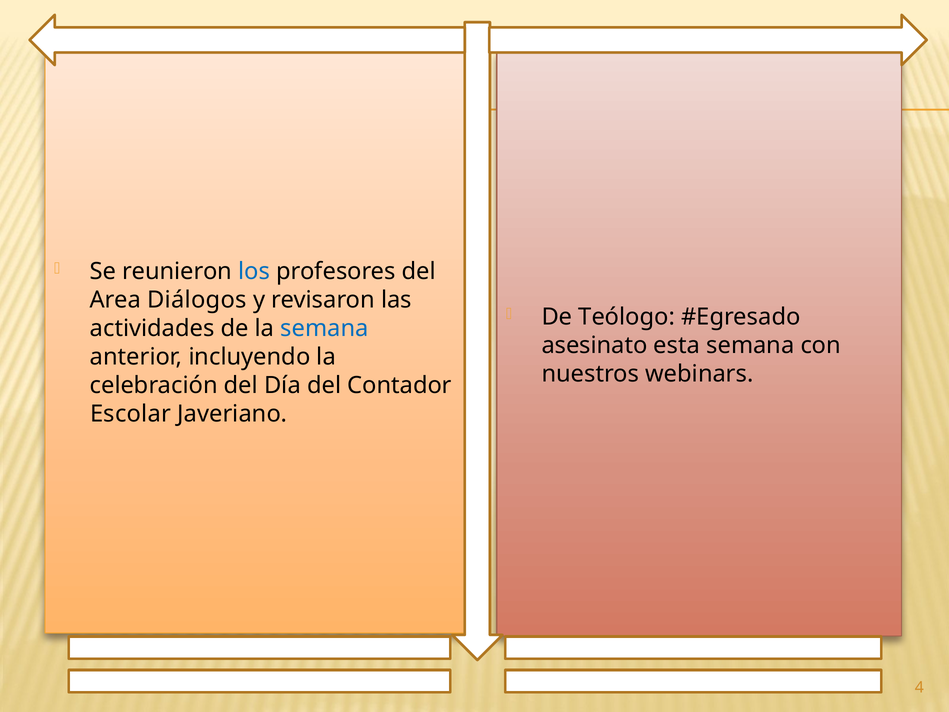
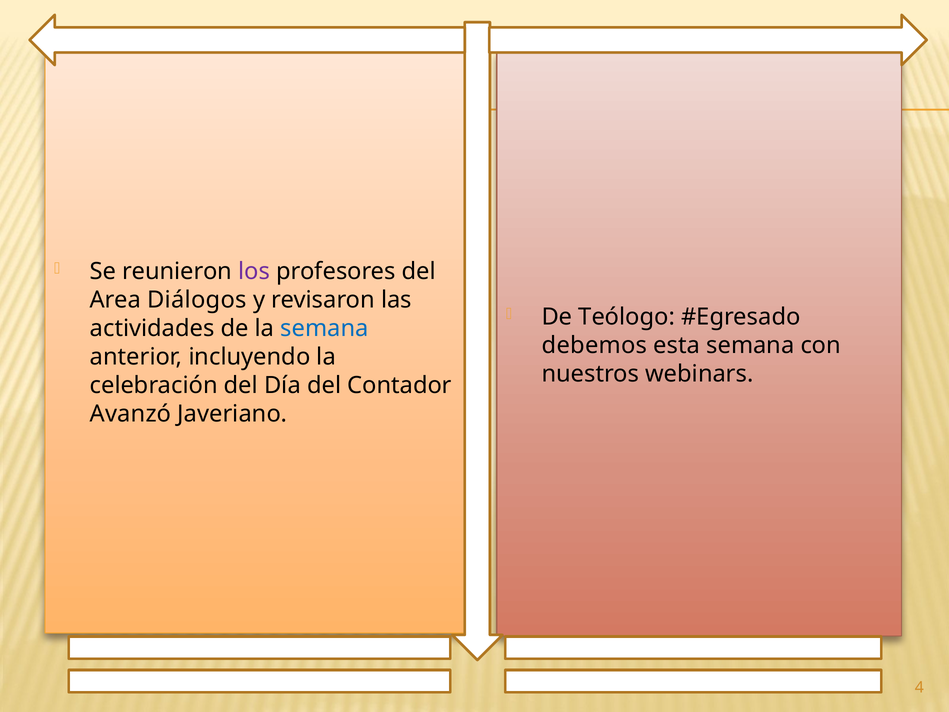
los colour: blue -> purple
asesinato: asesinato -> debemos
Escolar: Escolar -> Avanzó
